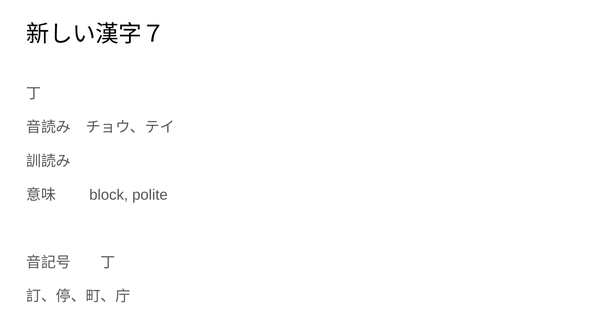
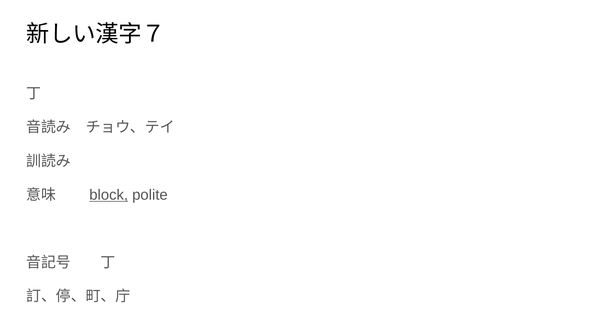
block underline: none -> present
